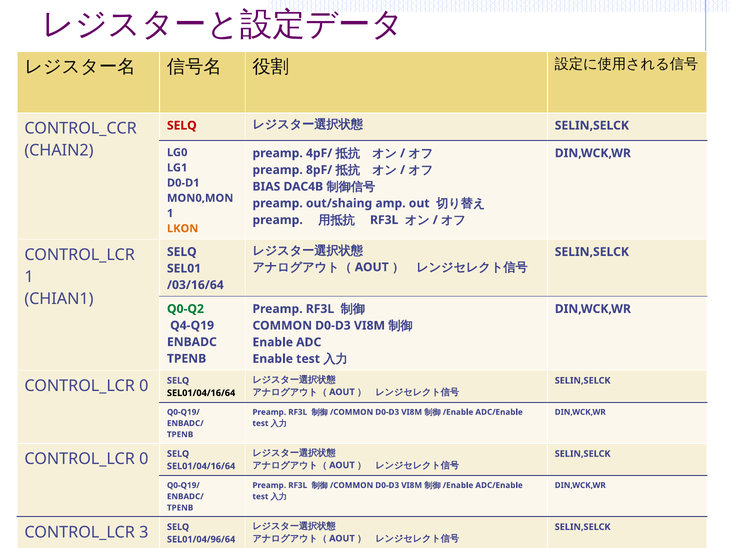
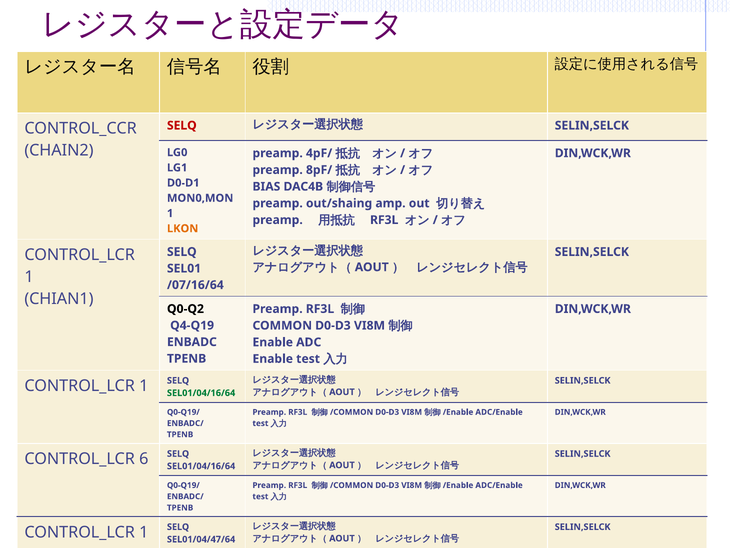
/03/16/64: /03/16/64 -> /07/16/64
Q0-Q2 colour: green -> black
0 at (144, 385): 0 -> 1
SEL01/04/16/64 at (201, 393) colour: black -> green
0 at (144, 459): 0 -> 6
3 at (144, 532): 3 -> 1
SEL01/04/96/64: SEL01/04/96/64 -> SEL01/04/47/64
